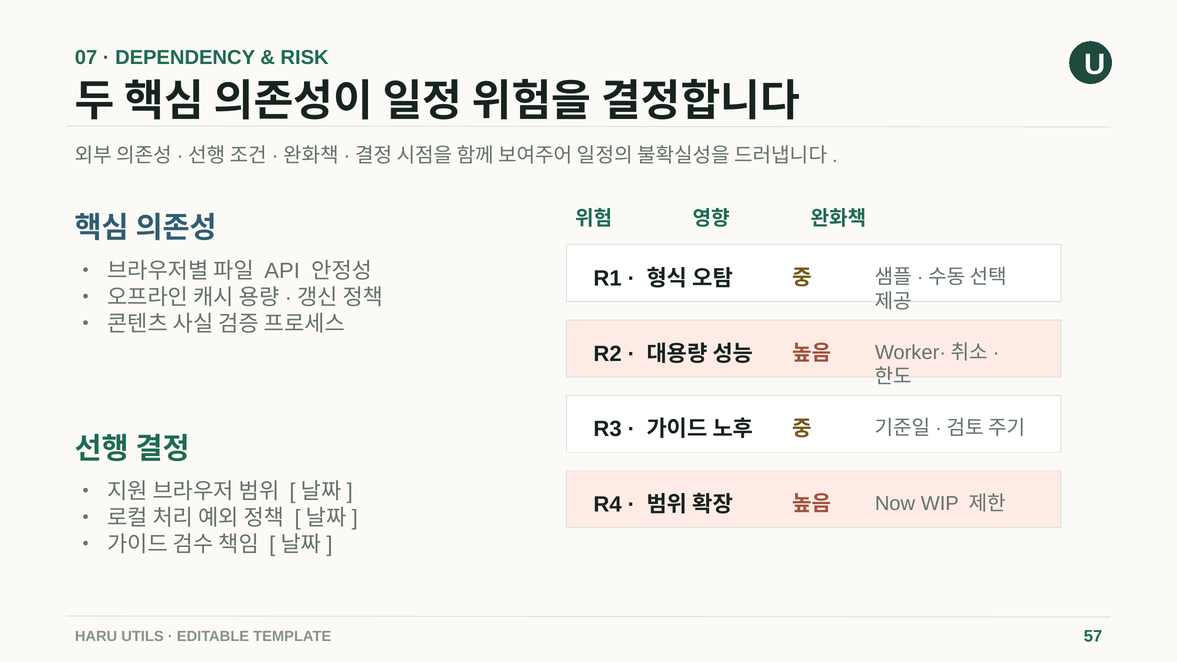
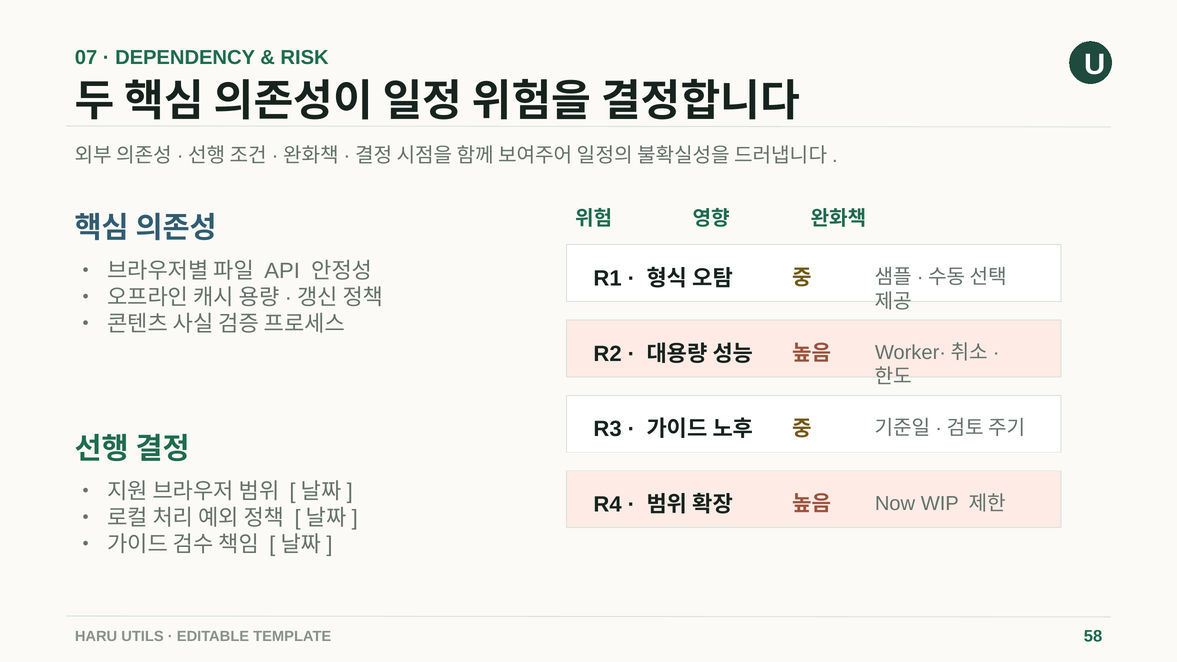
57: 57 -> 58
